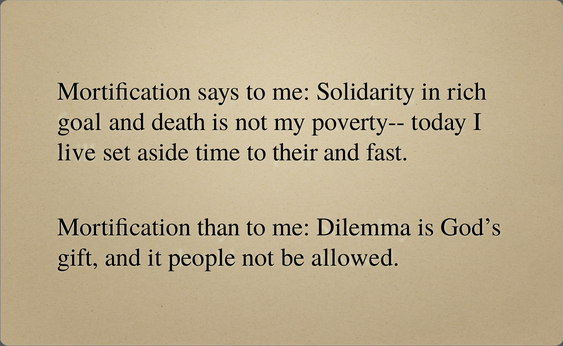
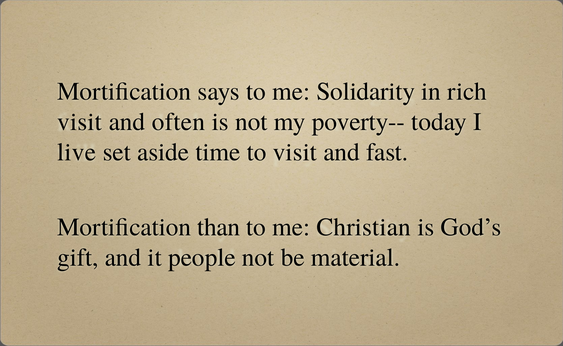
goal at (80, 122): goal -> visit
death: death -> often
to their: their -> visit
Dilemma: Dilemma -> Christian
allowed: allowed -> material
